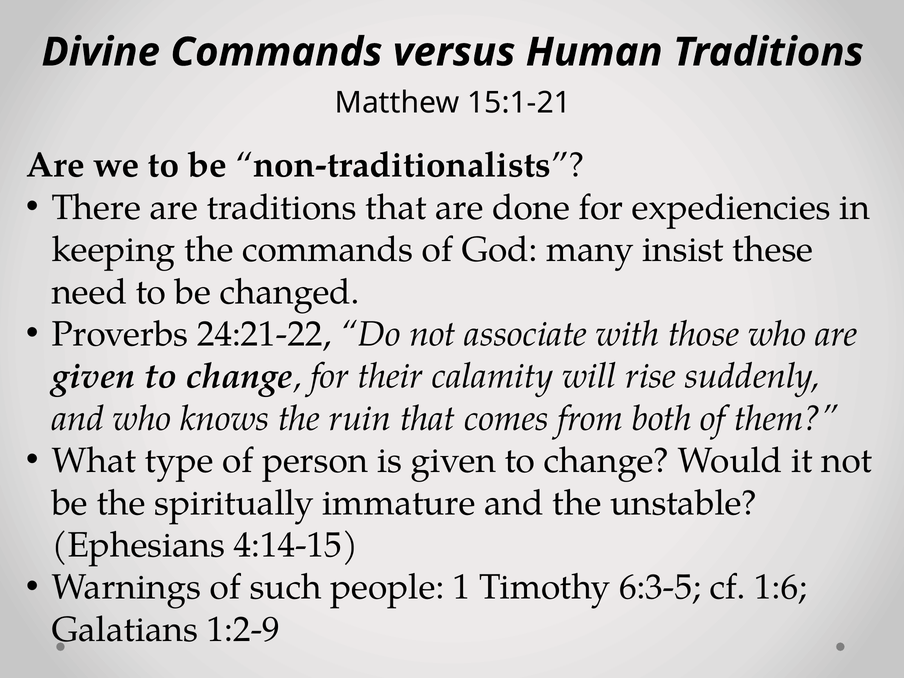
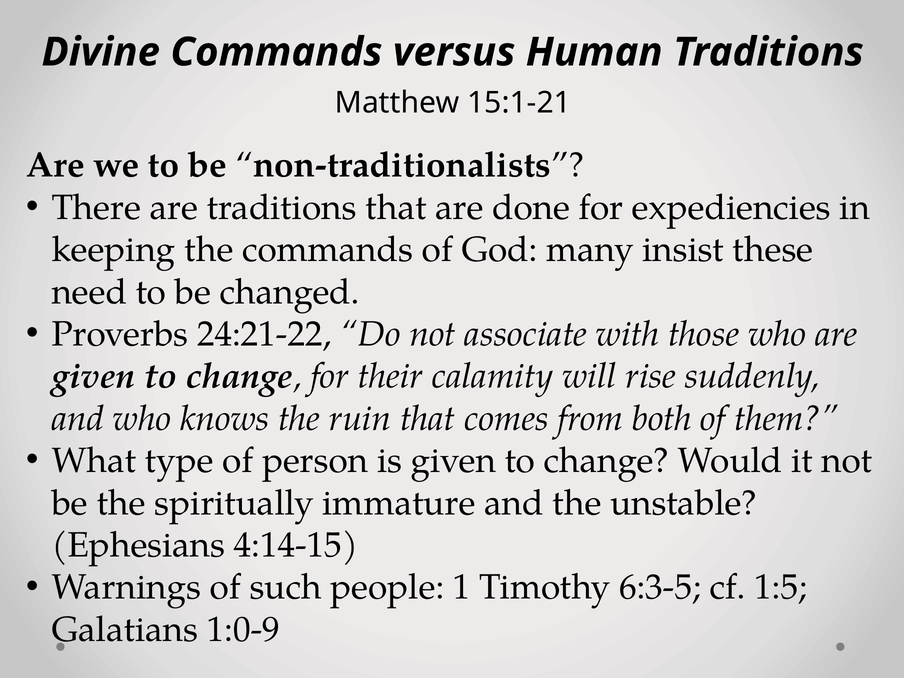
1:6: 1:6 -> 1:5
1:2-9: 1:2-9 -> 1:0-9
